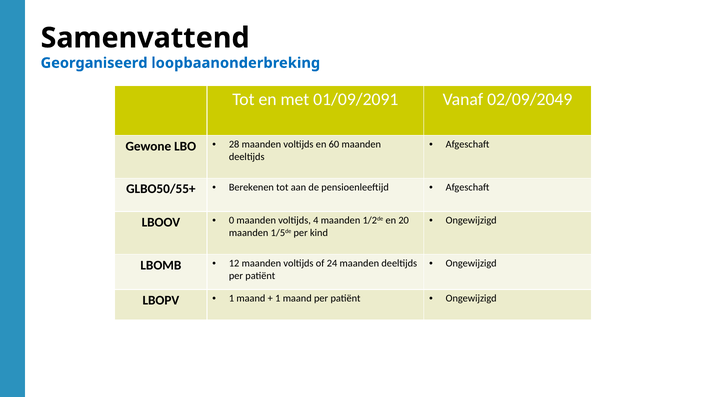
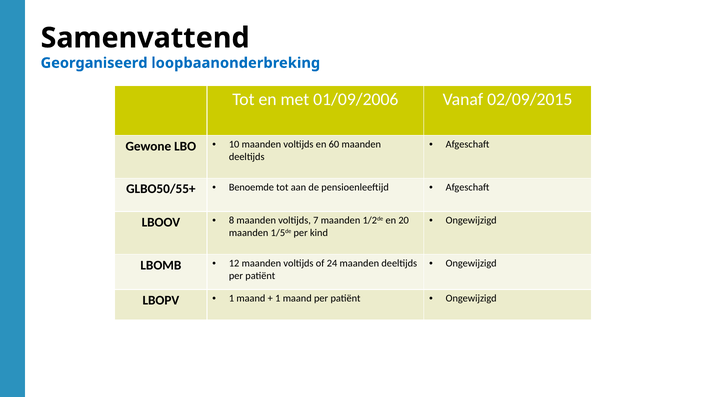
01/09/2091: 01/09/2091 -> 01/09/2006
02/09/2049: 02/09/2049 -> 02/09/2015
28: 28 -> 10
Berekenen: Berekenen -> Benoemde
0: 0 -> 8
4: 4 -> 7
